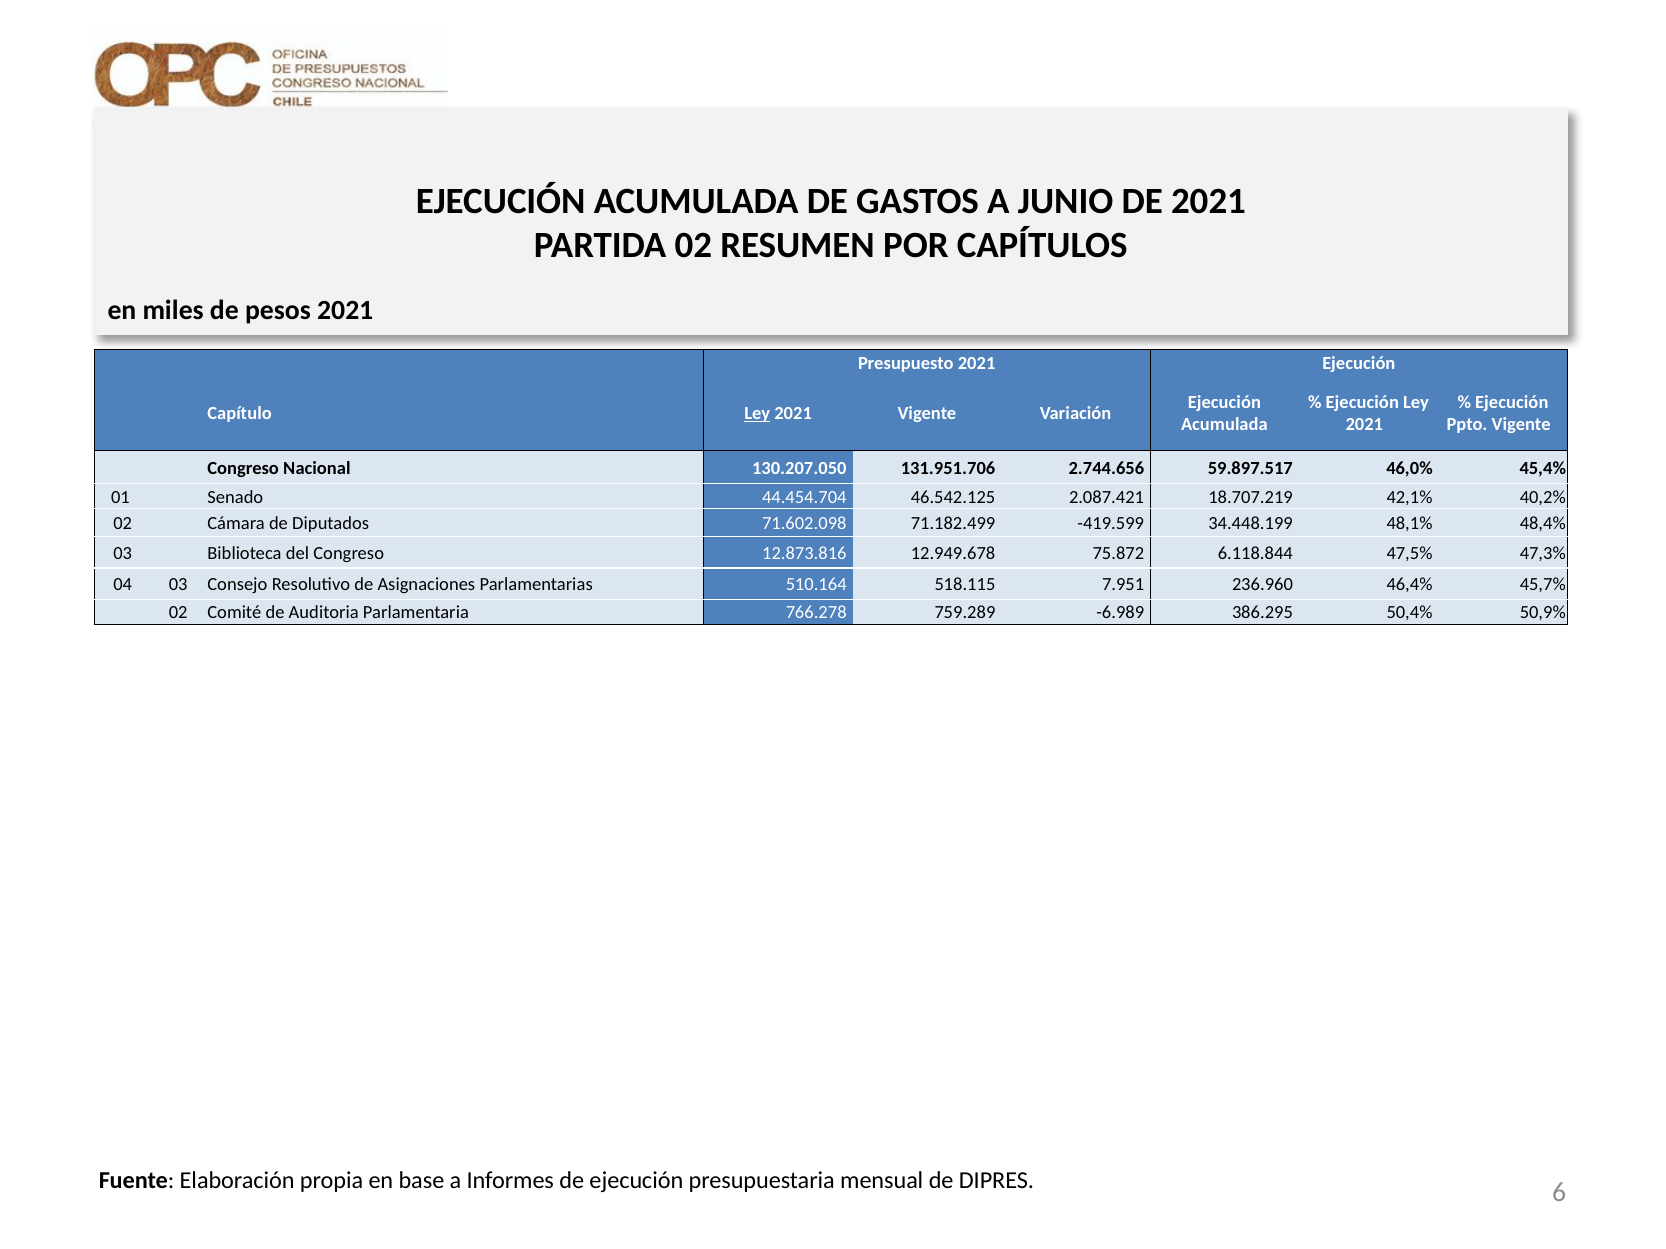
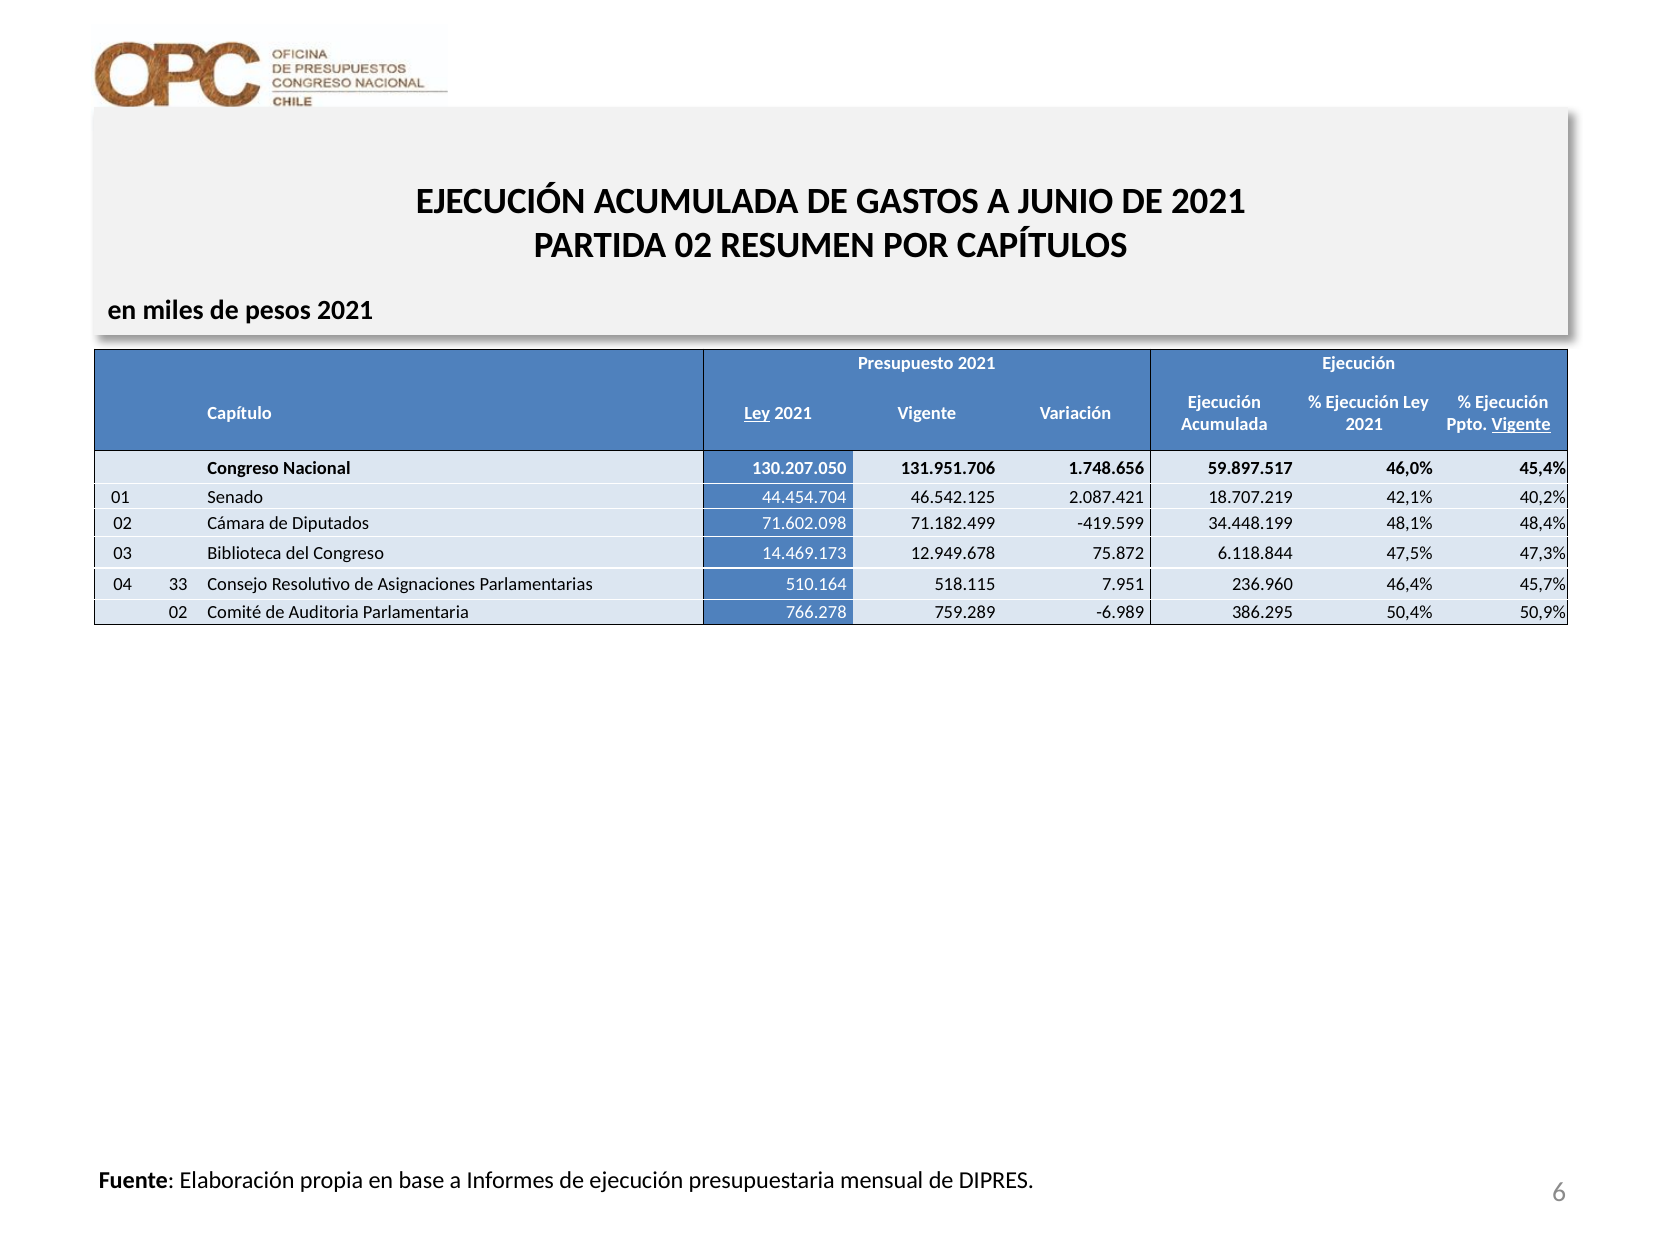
Vigente at (1521, 425) underline: none -> present
2.744.656: 2.744.656 -> 1.748.656
12.873.816: 12.873.816 -> 14.469.173
04 03: 03 -> 33
